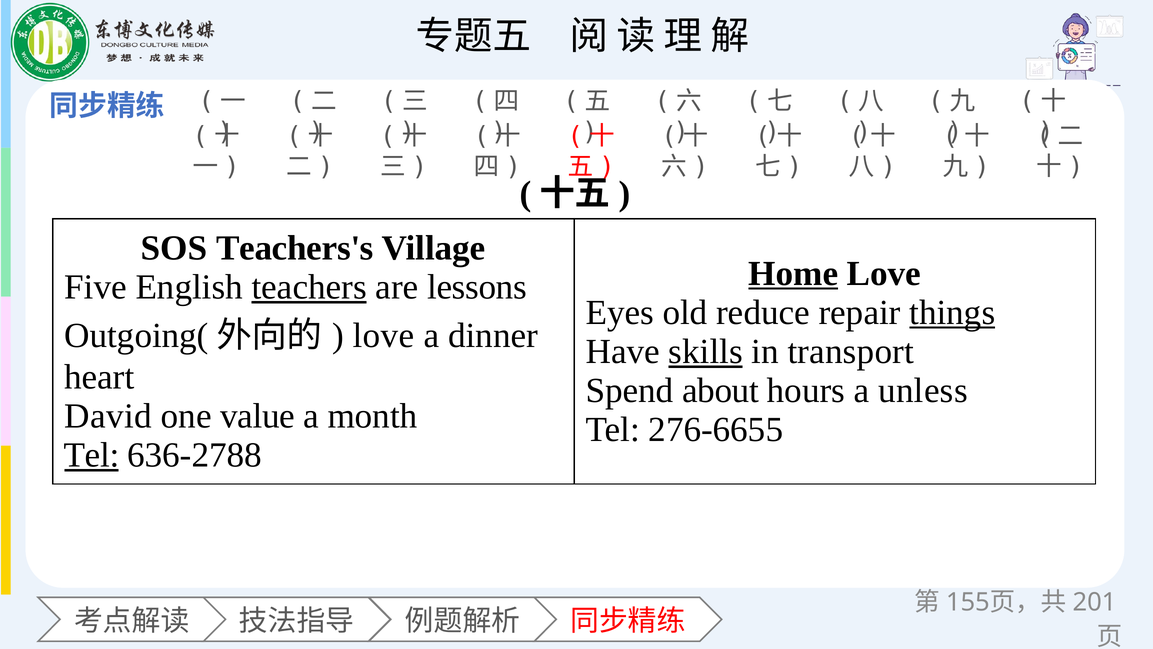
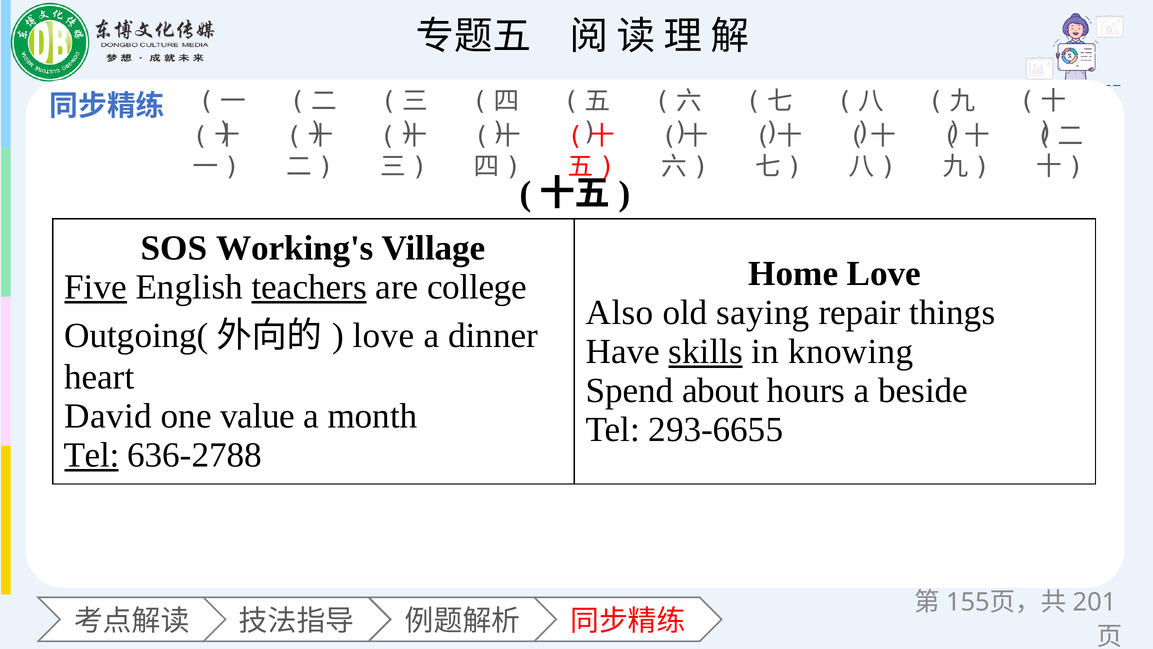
Teachers's: Teachers's -> Working's
Home underline: present -> none
Five underline: none -> present
lessons: lessons -> college
Eyes: Eyes -> Also
reduce: reduce -> saying
things underline: present -> none
transport: transport -> knowing
unless: unless -> beside
276-6655: 276-6655 -> 293-6655
